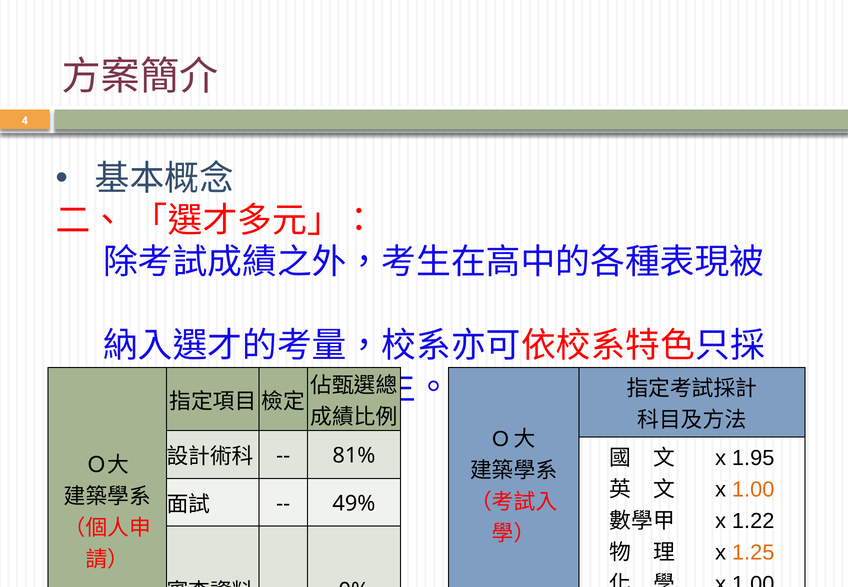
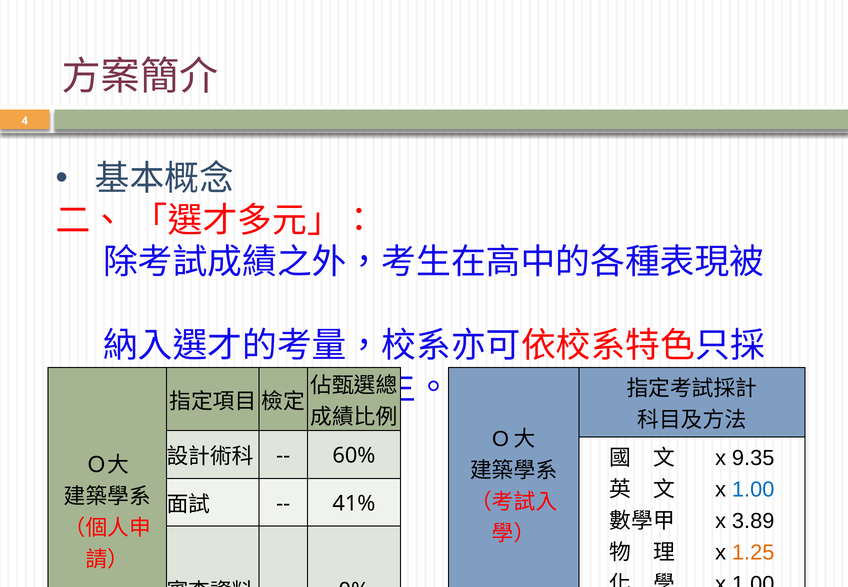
81%: 81% -> 60%
1.95: 1.95 -> 9.35
1.00 at (753, 490) colour: orange -> blue
49%: 49% -> 41%
1.22: 1.22 -> 3.89
